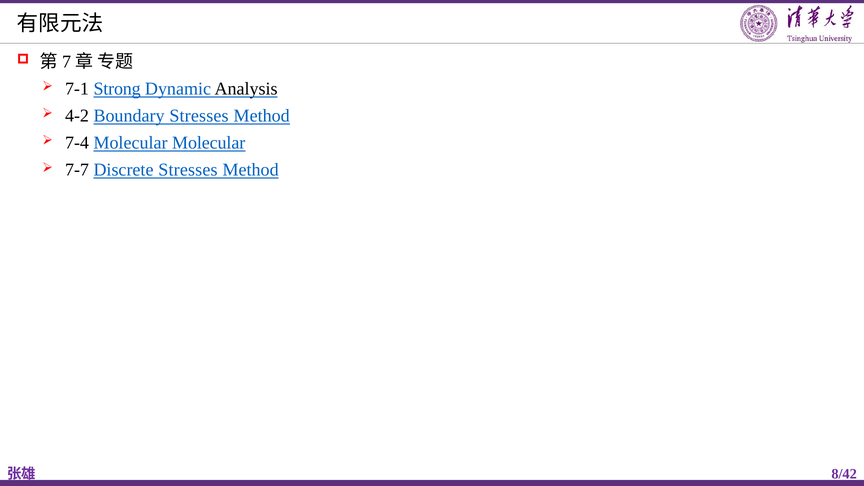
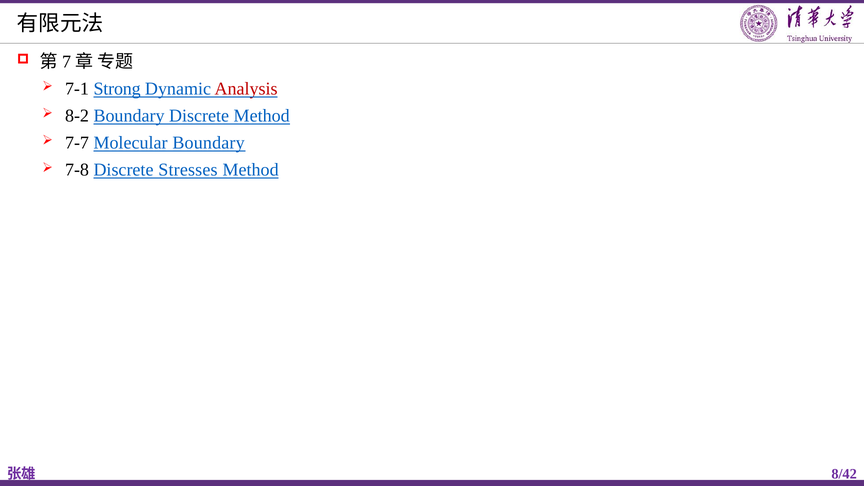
Analysis colour: black -> red
4-2: 4-2 -> 8-2
Boundary Stresses: Stresses -> Discrete
7-4: 7-4 -> 7-7
Molecular Molecular: Molecular -> Boundary
7-7: 7-7 -> 7-8
